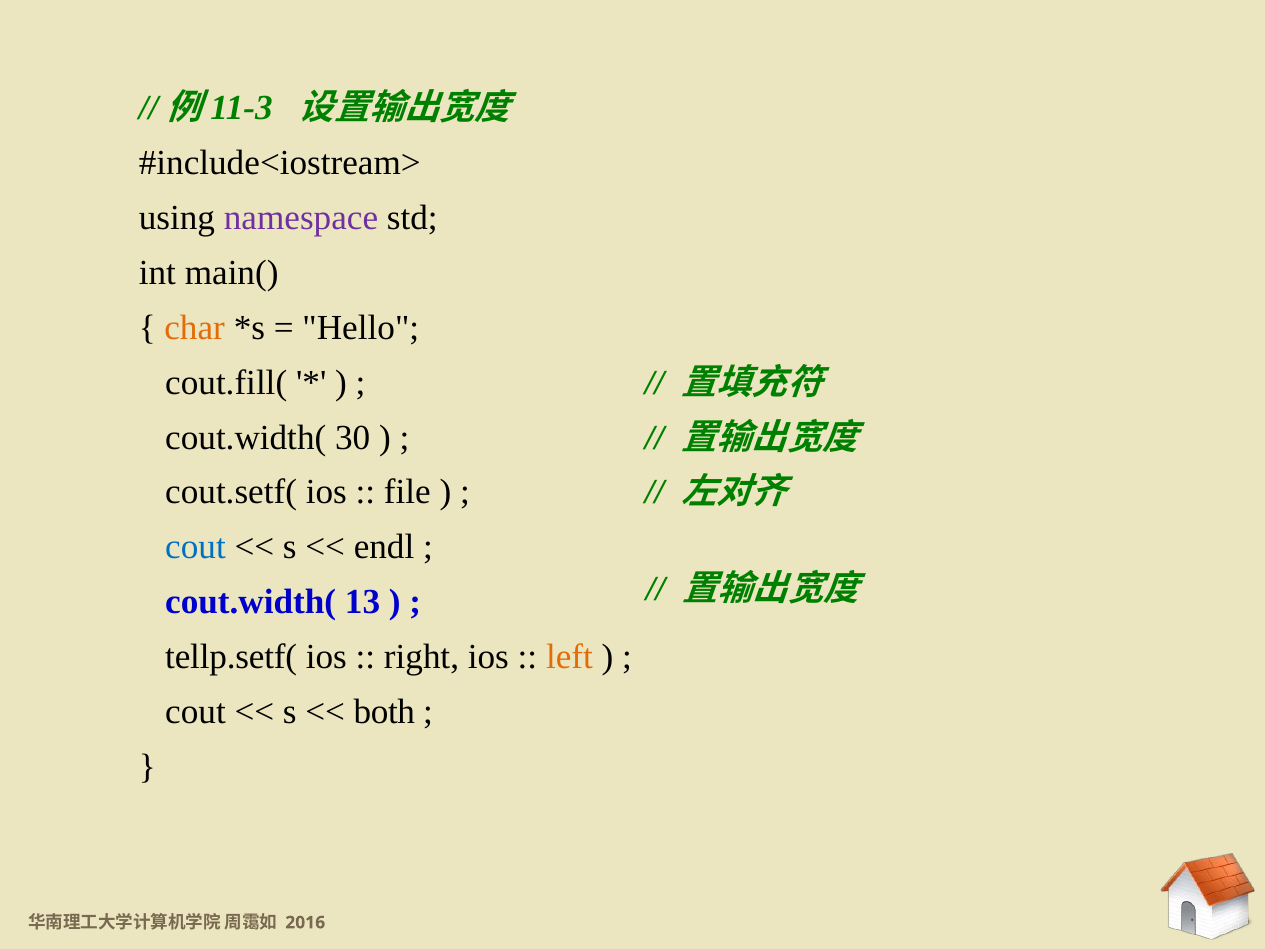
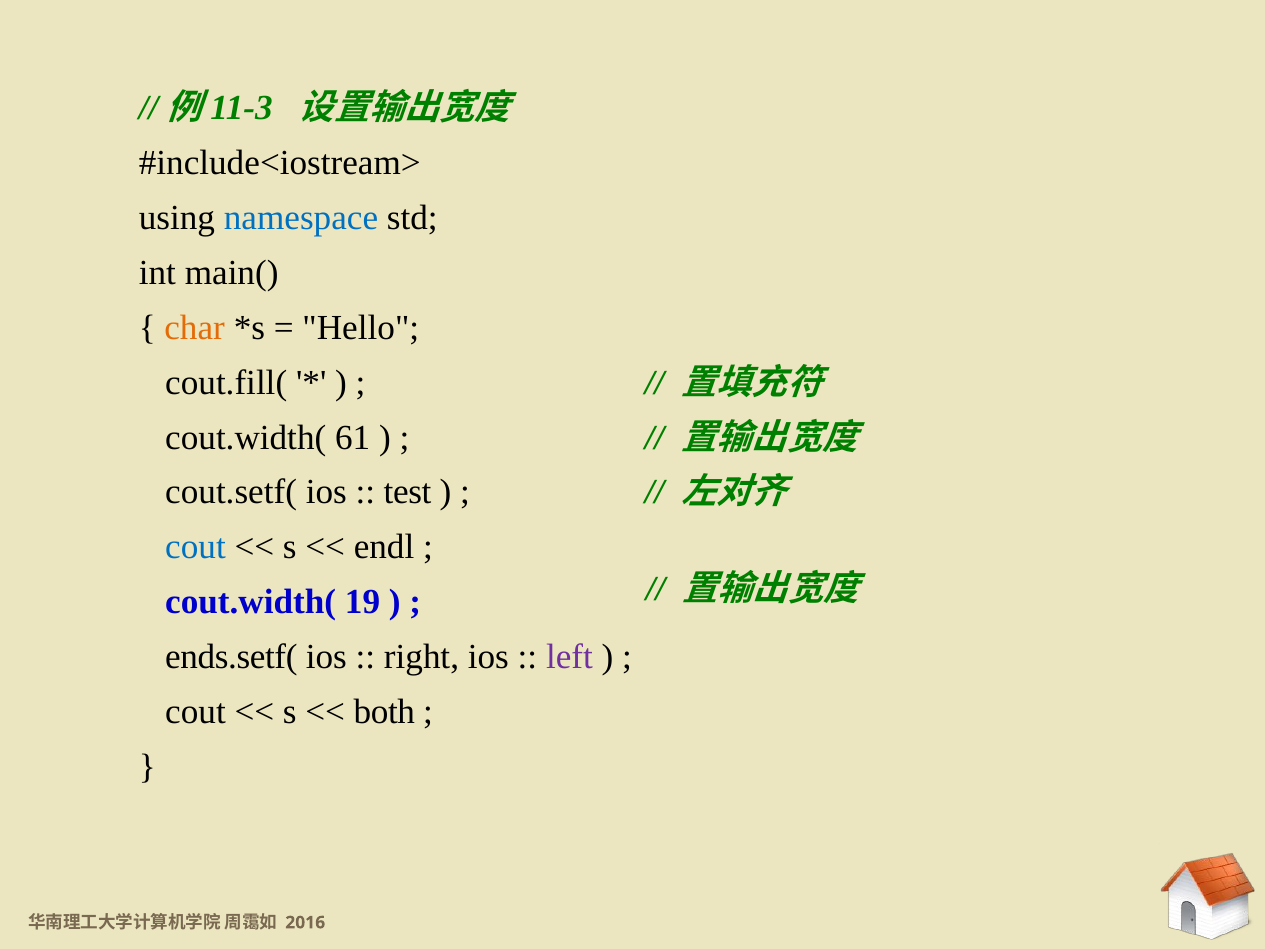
namespace colour: purple -> blue
30: 30 -> 61
file: file -> test
13: 13 -> 19
tellp.setf(: tellp.setf( -> ends.setf(
left colour: orange -> purple
